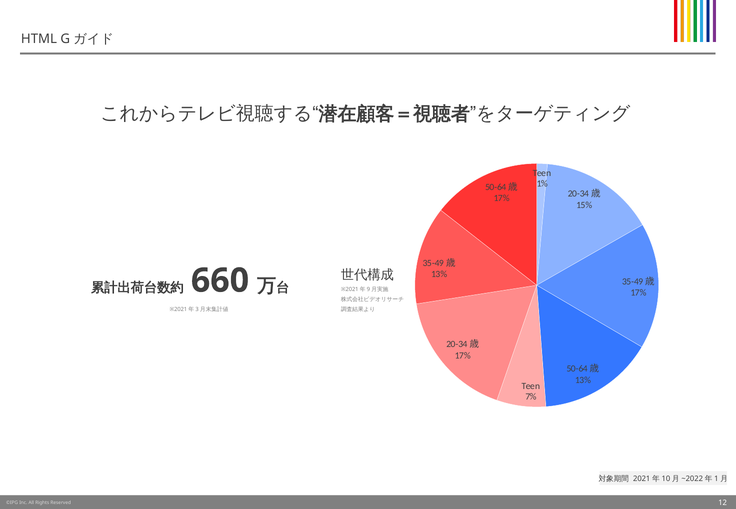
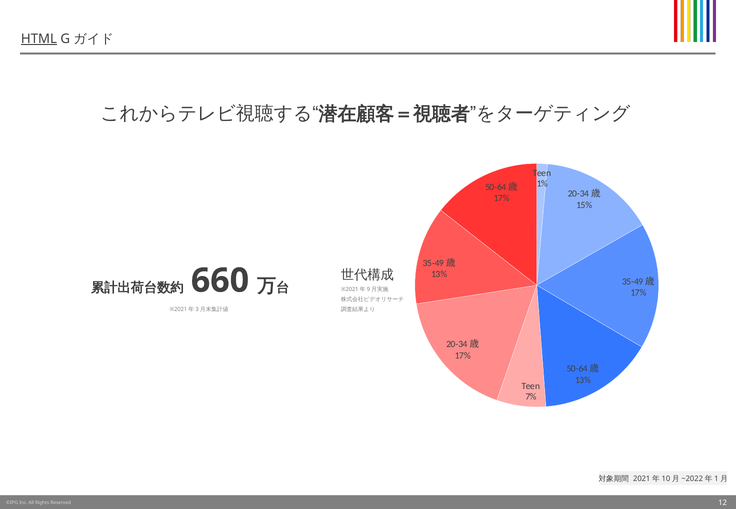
HTML underline: none -> present
